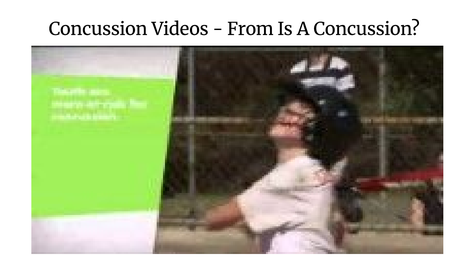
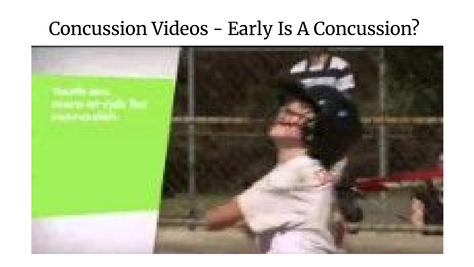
From: From -> Early
